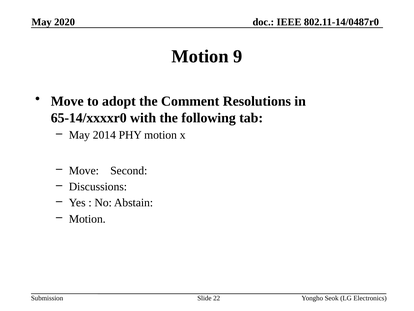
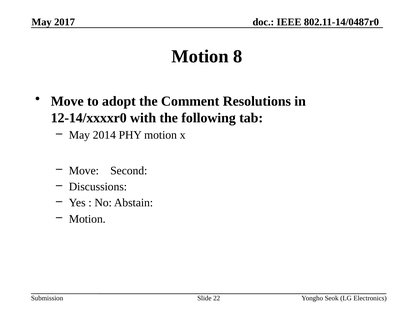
2020: 2020 -> 2017
9: 9 -> 8
65-14/xxxxr0: 65-14/xxxxr0 -> 12-14/xxxxr0
